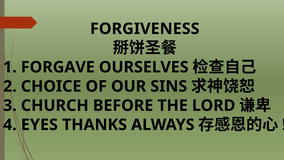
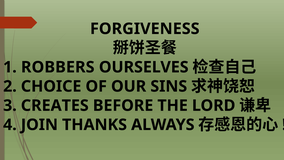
FORGAVE: FORGAVE -> ROBBERS
CHURCH: CHURCH -> CREATES
EYES: EYES -> JOIN
